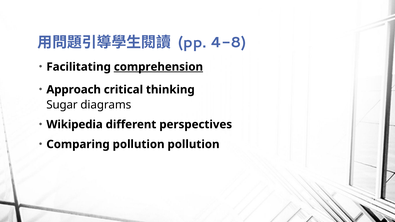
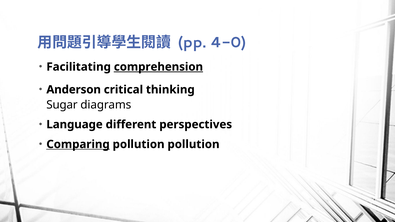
4-8: 4-8 -> 4-0
Approach: Approach -> Anderson
Wikipedia: Wikipedia -> Language
Comparing underline: none -> present
